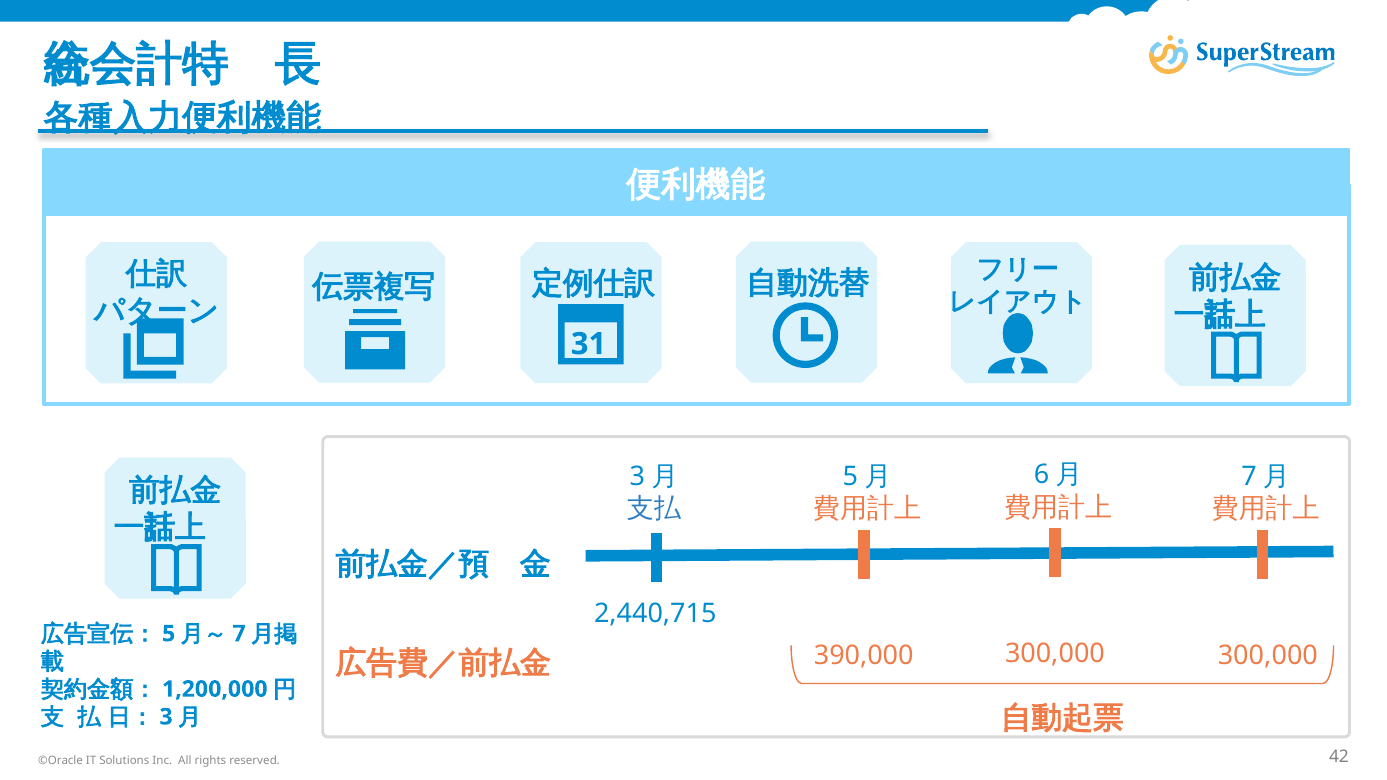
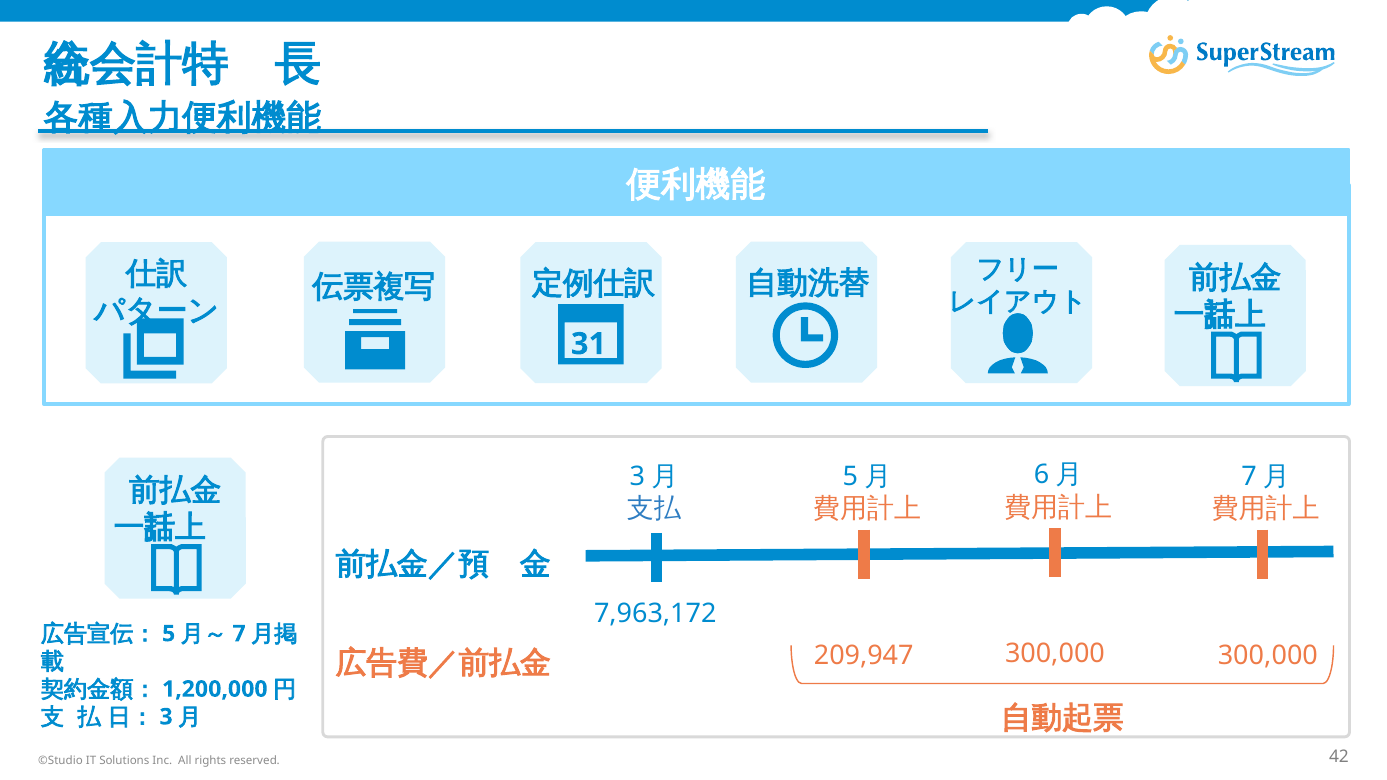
2,440,715: 2,440,715 -> 7,963,172
390,000: 390,000 -> 209,947
©Oracle: ©Oracle -> ©Studio
